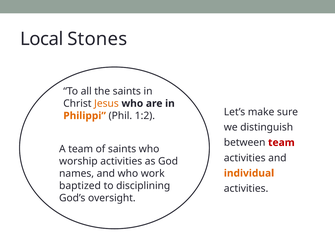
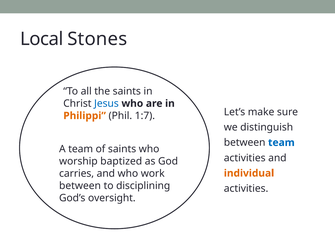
Jesus colour: orange -> blue
1:2: 1:2 -> 1:7
team at (281, 143) colour: red -> blue
worship activities: activities -> baptized
names: names -> carries
baptized at (80, 186): baptized -> between
